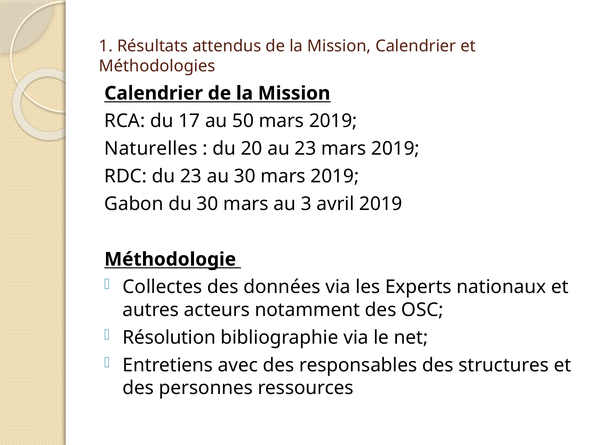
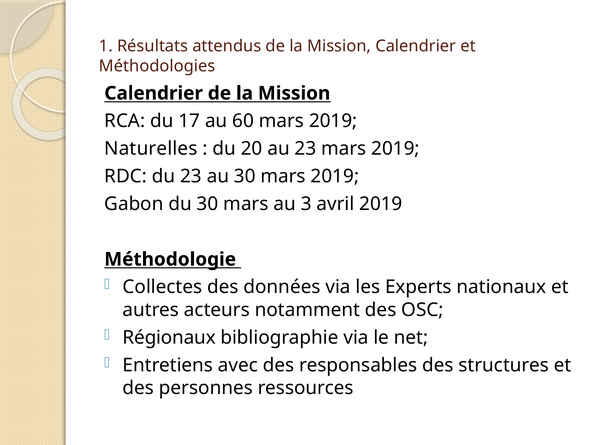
50: 50 -> 60
Résolution: Résolution -> Régionaux
